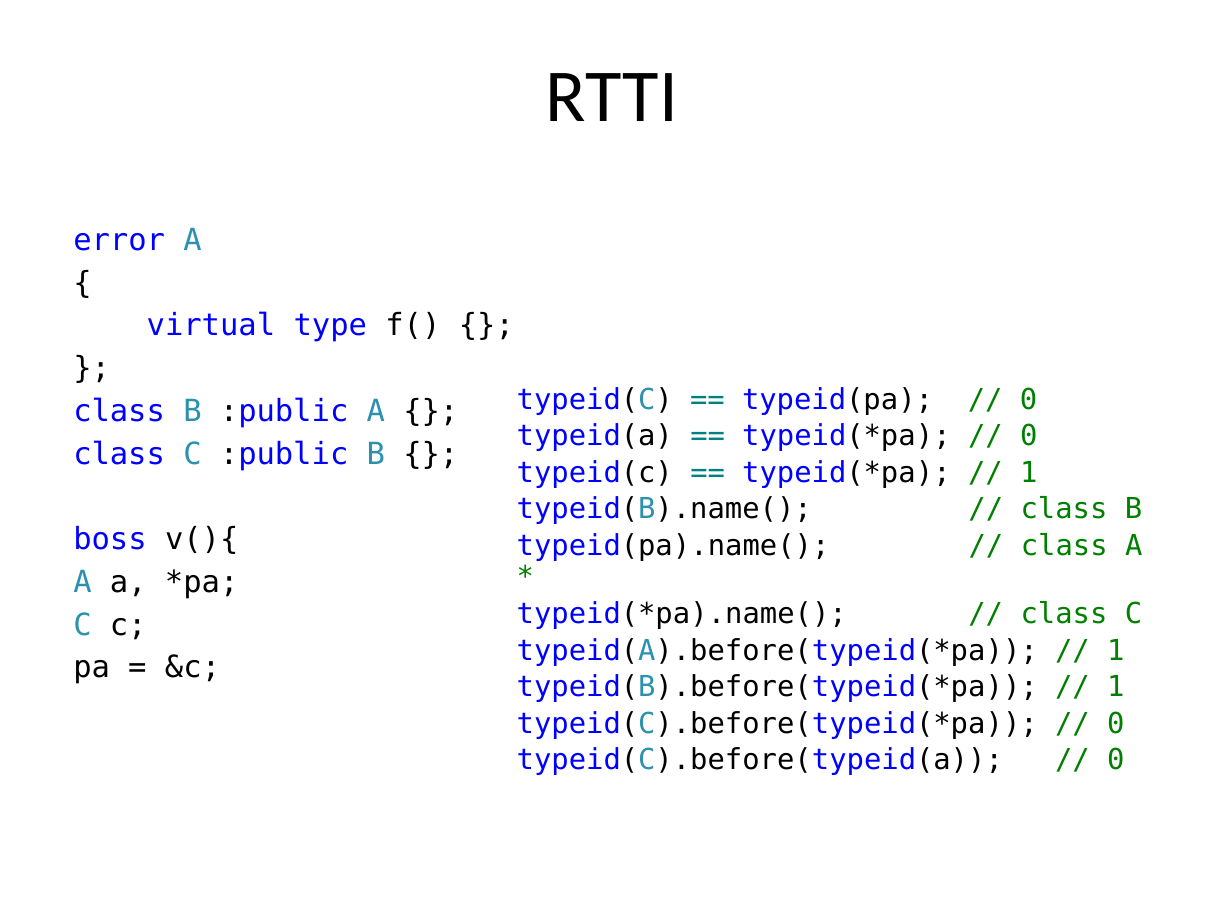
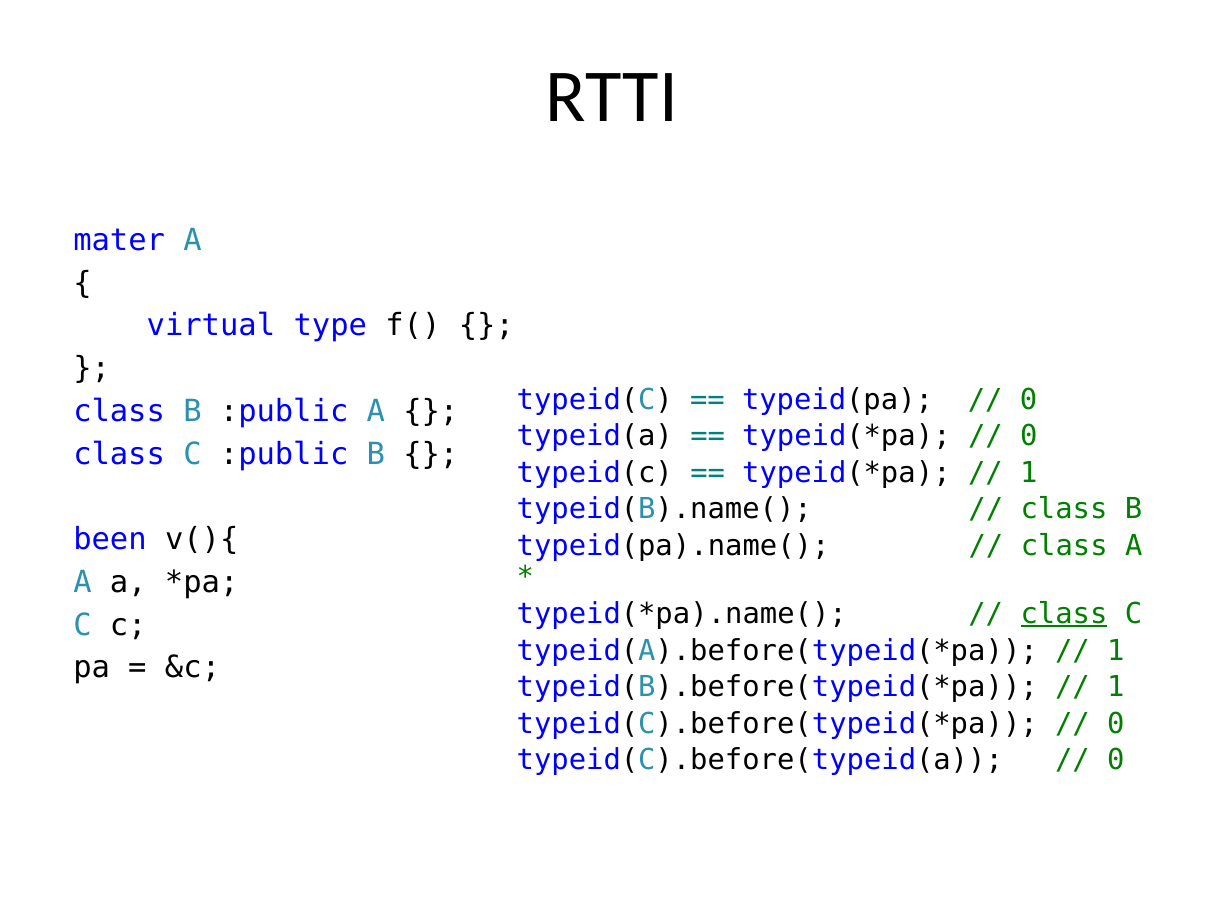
error: error -> mater
boss: boss -> been
class at (1064, 614) underline: none -> present
